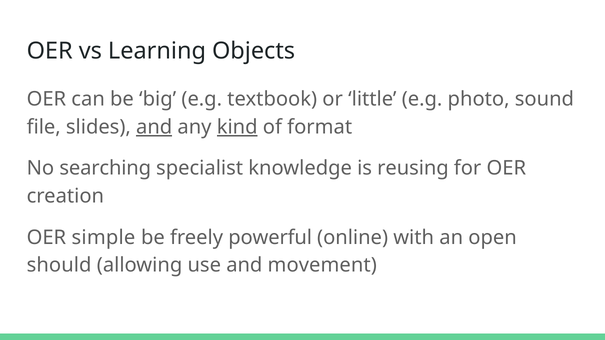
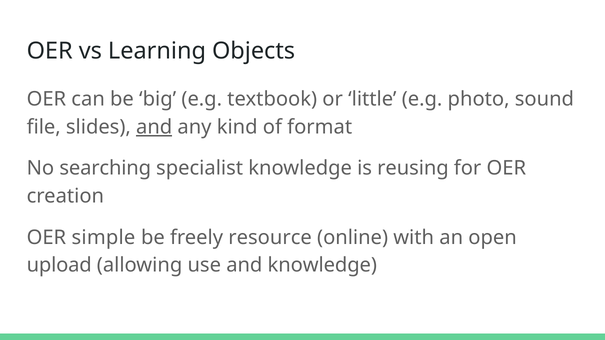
kind underline: present -> none
powerful: powerful -> resource
should: should -> upload
and movement: movement -> knowledge
